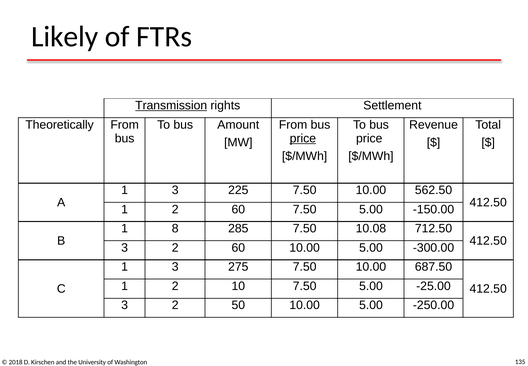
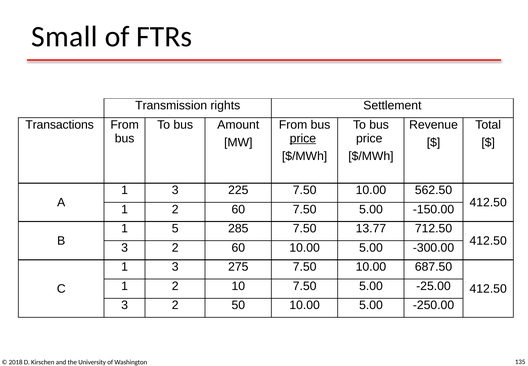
Likely: Likely -> Small
Transmission underline: present -> none
Theoretically: Theoretically -> Transactions
8: 8 -> 5
10.08: 10.08 -> 13.77
